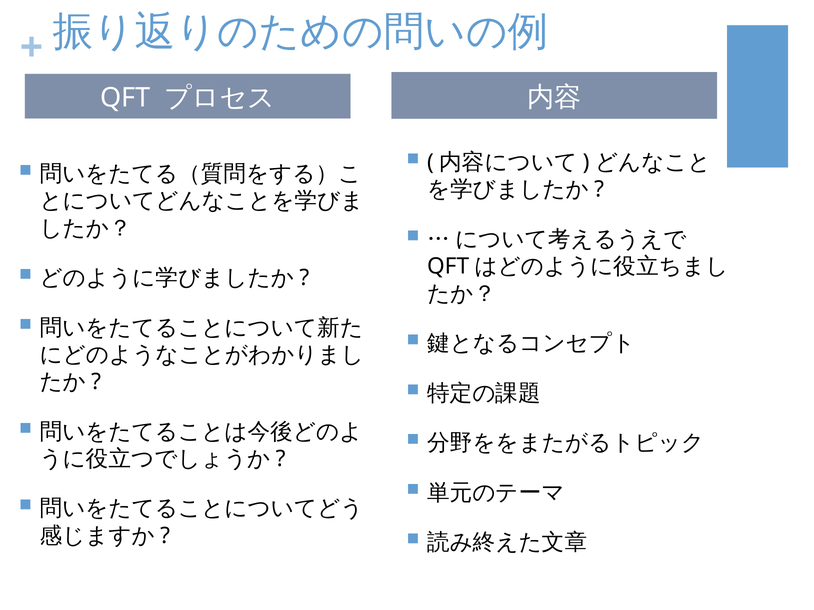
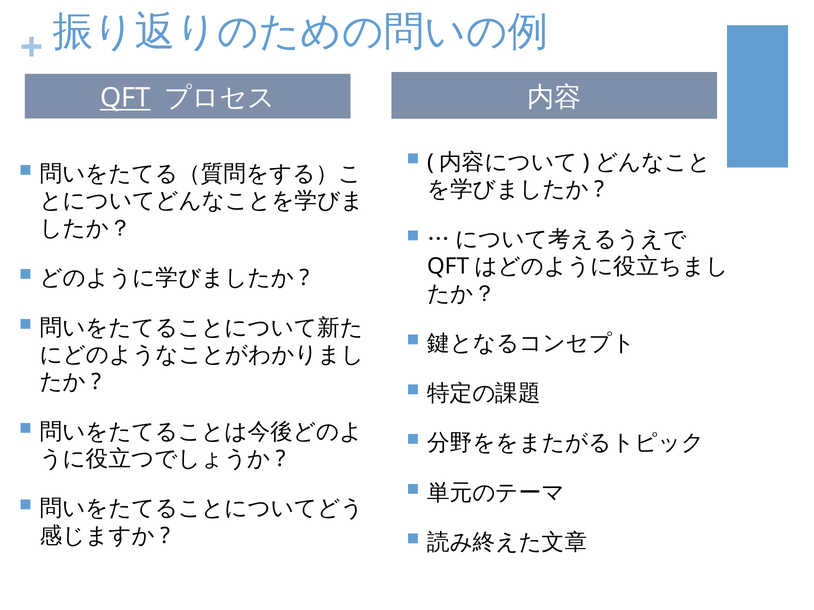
QFT underline: none -> present
